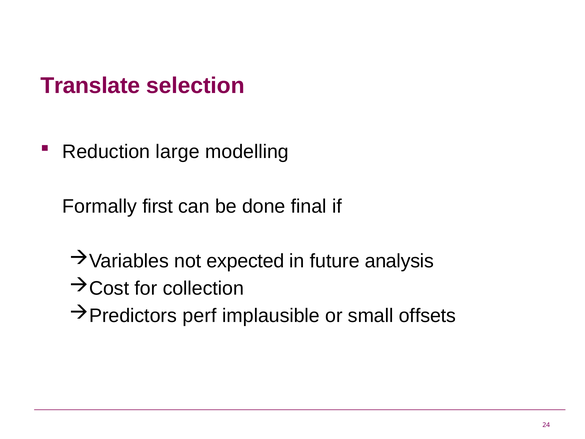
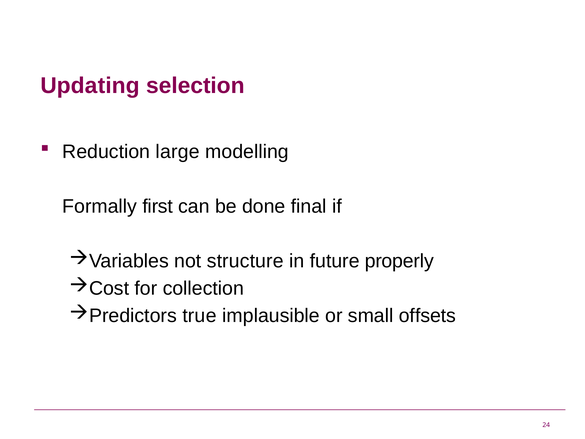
Translate: Translate -> Updating
expected: expected -> structure
analysis: analysis -> properly
perf: perf -> true
